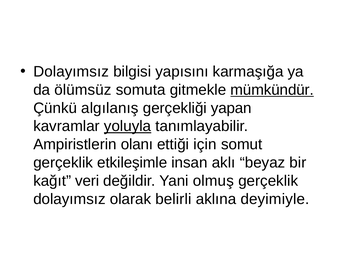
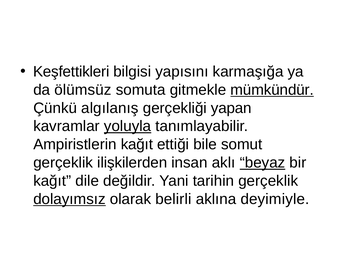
Dolayımsız at (71, 72): Dolayımsız -> Keşfettikleri
Ampiristlerin olanı: olanı -> kağıt
için: için -> bile
etkileşimle: etkileşimle -> ilişkilerden
beyaz underline: none -> present
veri: veri -> dile
olmuş: olmuş -> tarihin
dolayımsız at (69, 199) underline: none -> present
